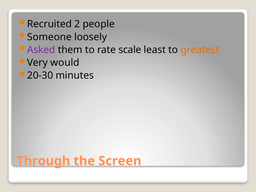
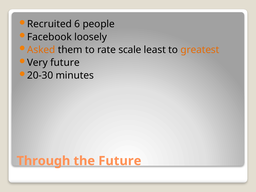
2: 2 -> 6
Someone: Someone -> Facebook
Asked colour: purple -> orange
Very would: would -> future
the Screen: Screen -> Future
